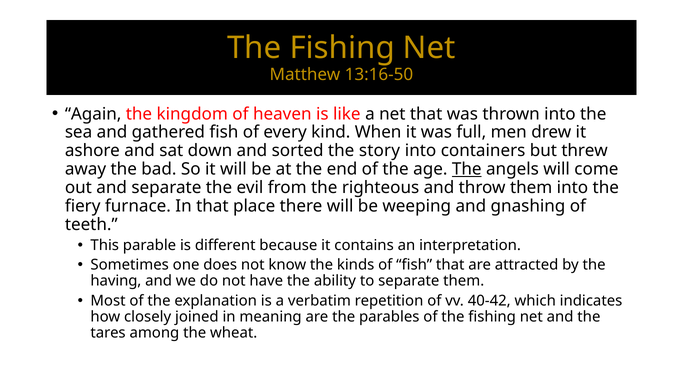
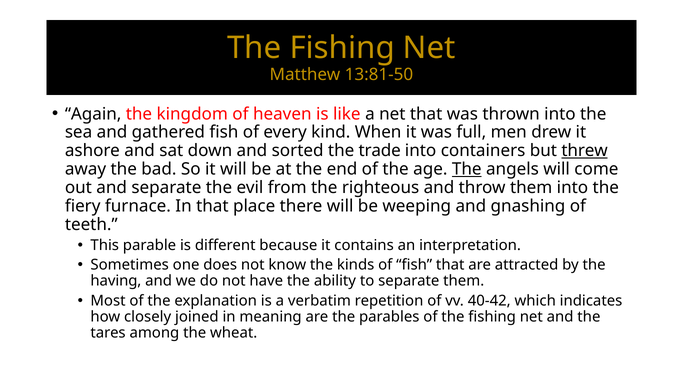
13:16-50: 13:16-50 -> 13:81-50
story: story -> trade
threw underline: none -> present
